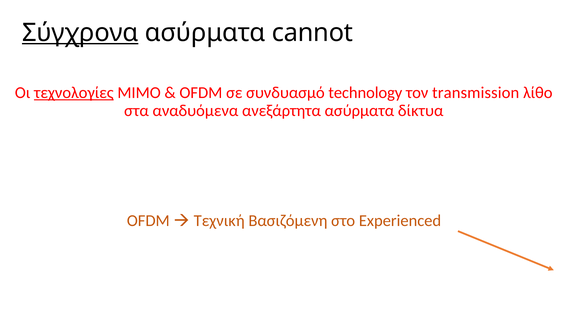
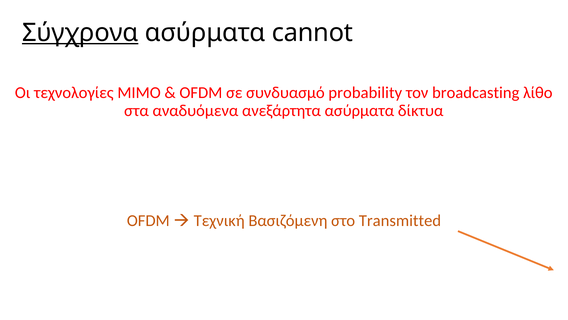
τεχνολογίες underline: present -> none
technology: technology -> probability
transmission: transmission -> broadcasting
Experienced: Experienced -> Transmitted
